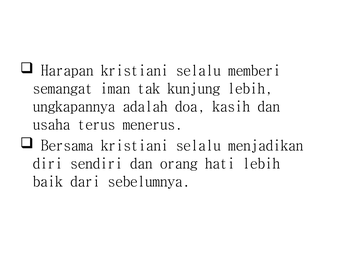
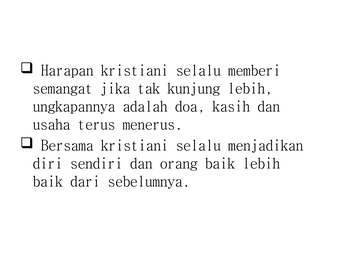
iman: iman -> jika
orang hati: hati -> baik
